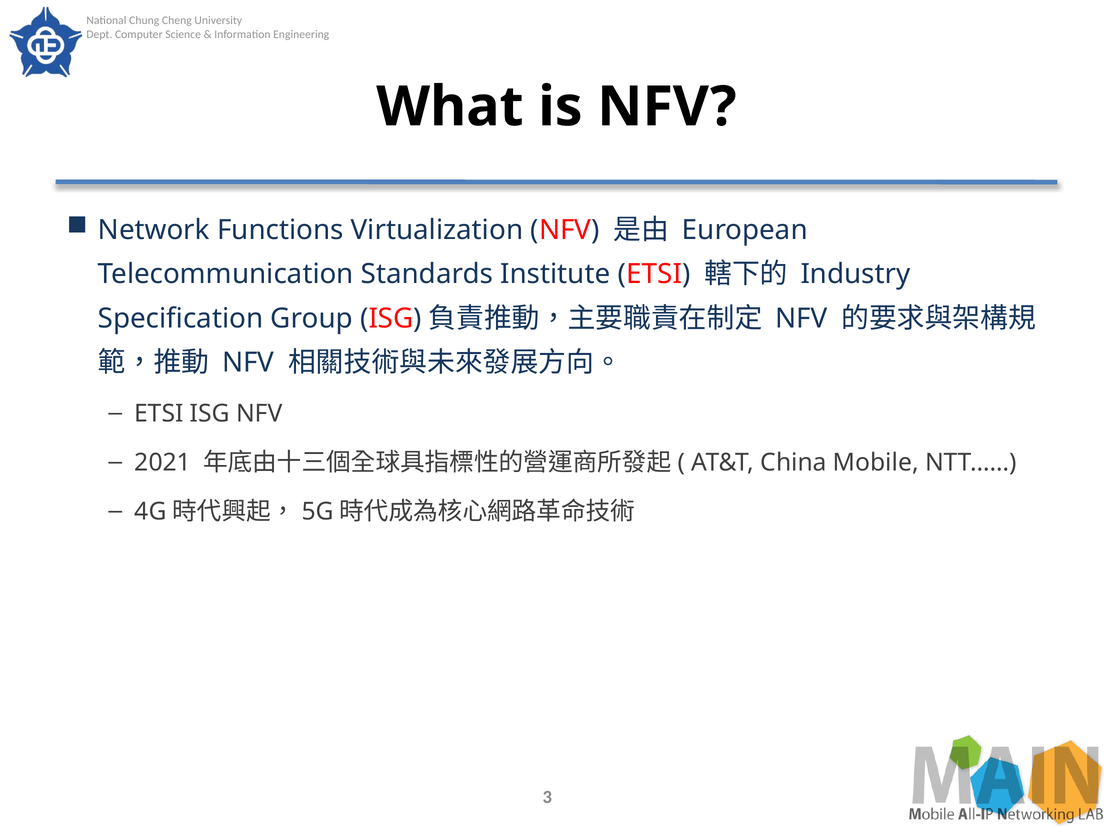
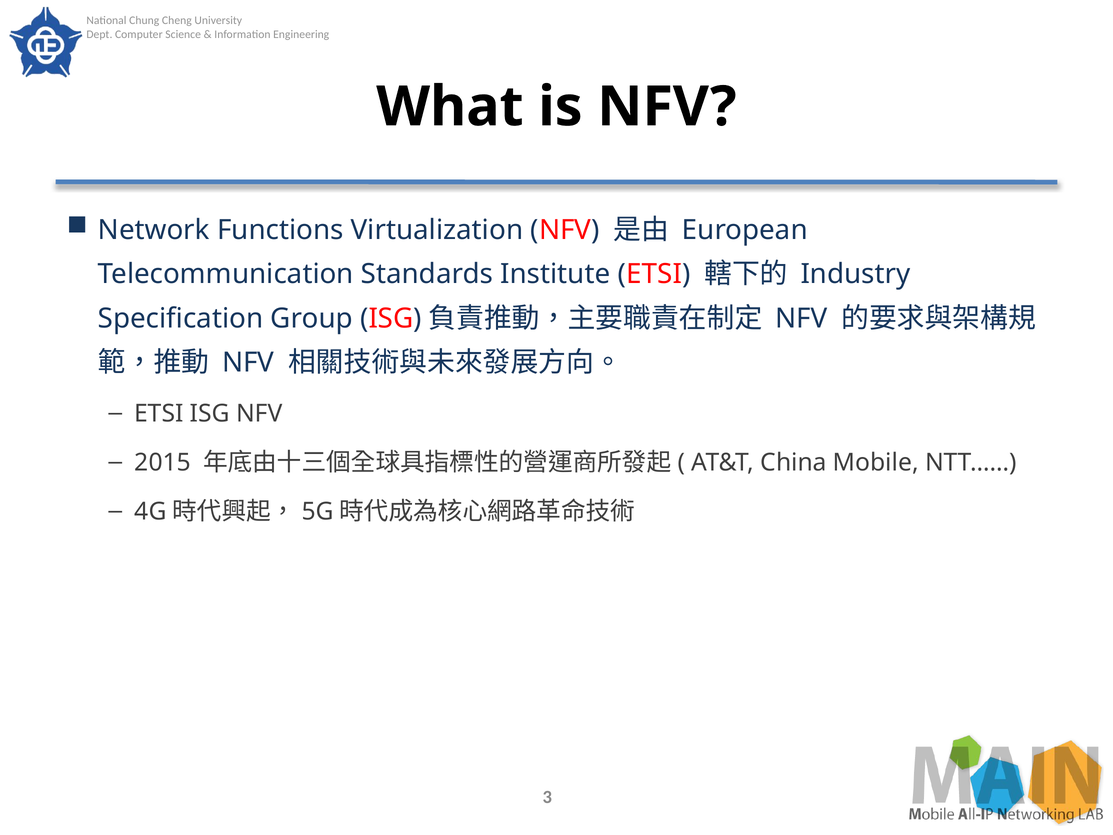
2021: 2021 -> 2015
